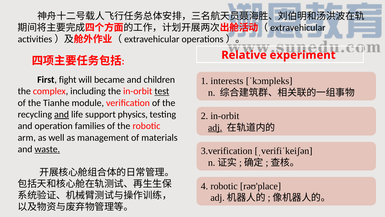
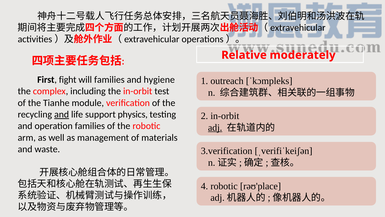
experiment: experiment -> moderately
will became: became -> families
children: children -> hygiene
interests: interests -> outreach
test underline: present -> none
waste underline: present -> none
